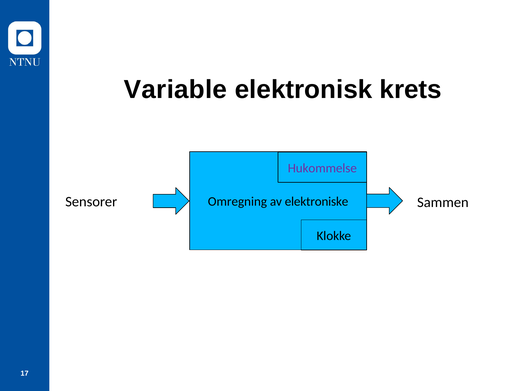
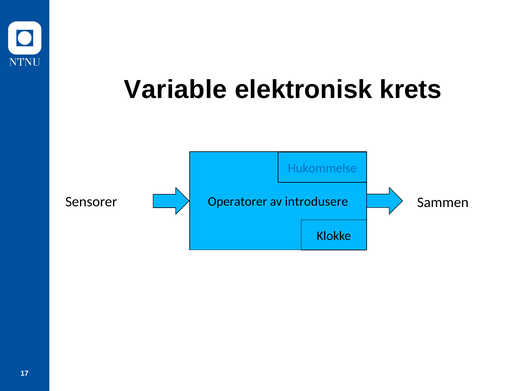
Hukommelse colour: purple -> blue
Omregning: Omregning -> Operatorer
elektroniske: elektroniske -> introdusere
